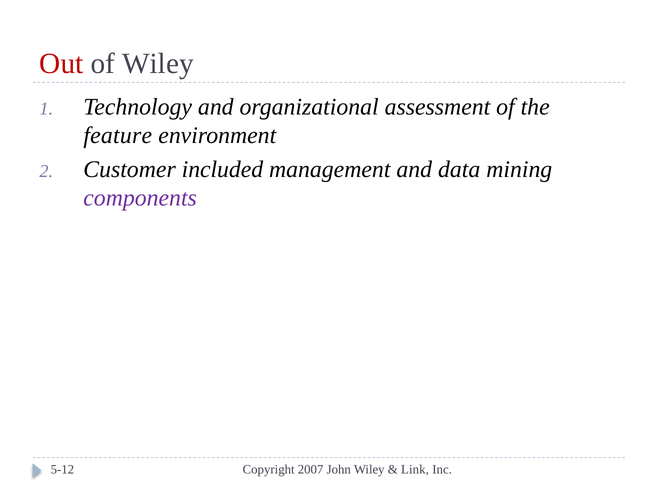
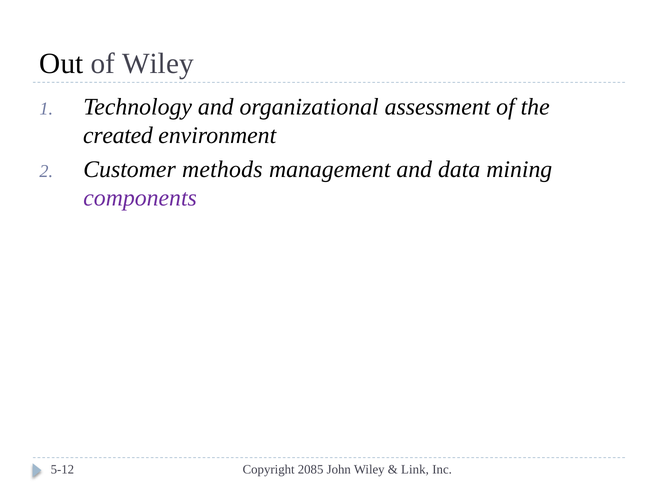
Out colour: red -> black
feature: feature -> created
included: included -> methods
2007: 2007 -> 2085
